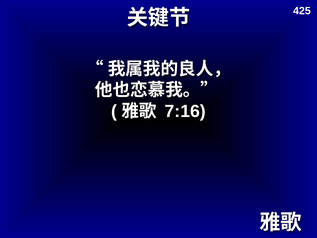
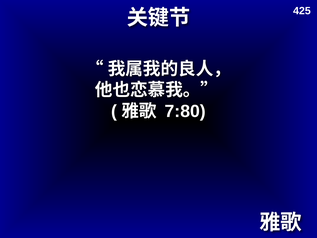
7:16: 7:16 -> 7:80
